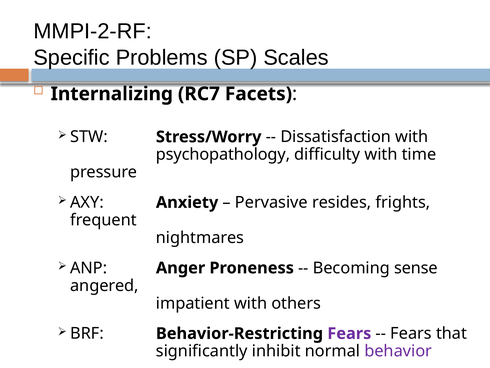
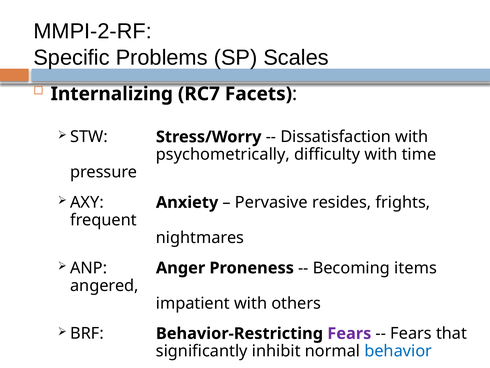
psychopathology: psychopathology -> psychometrically
sense: sense -> items
behavior colour: purple -> blue
